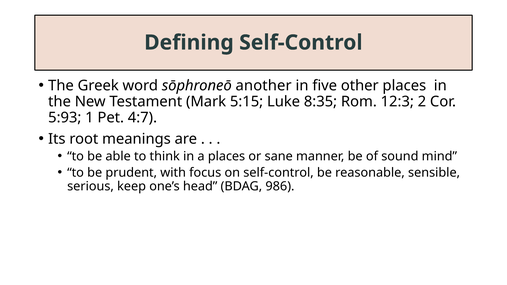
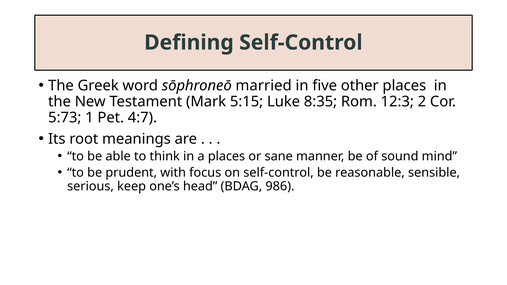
another: another -> married
5:93: 5:93 -> 5:73
